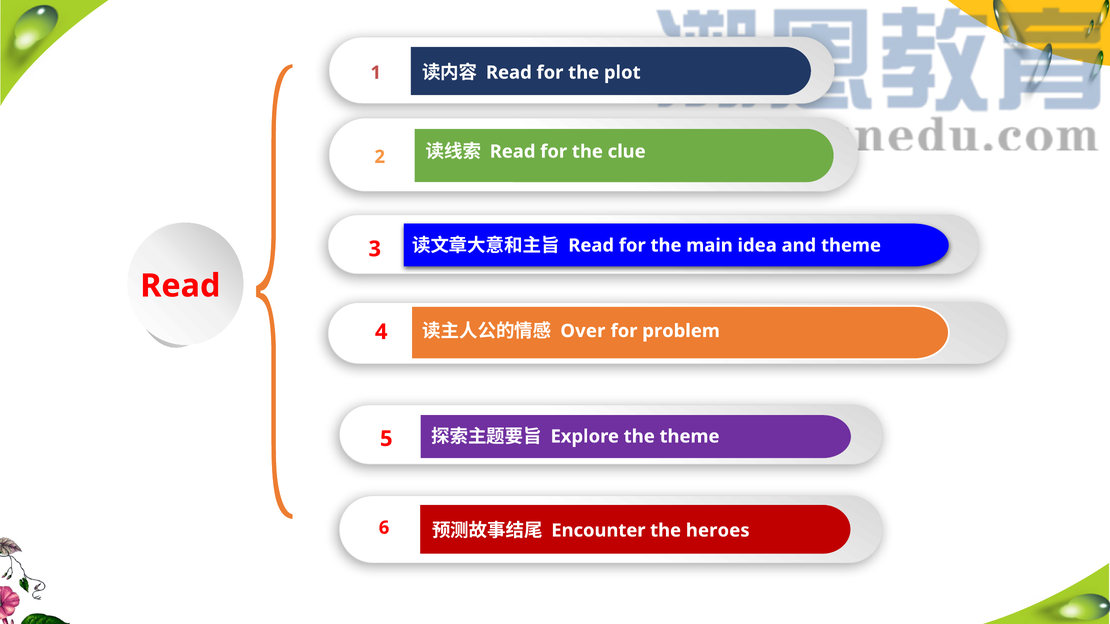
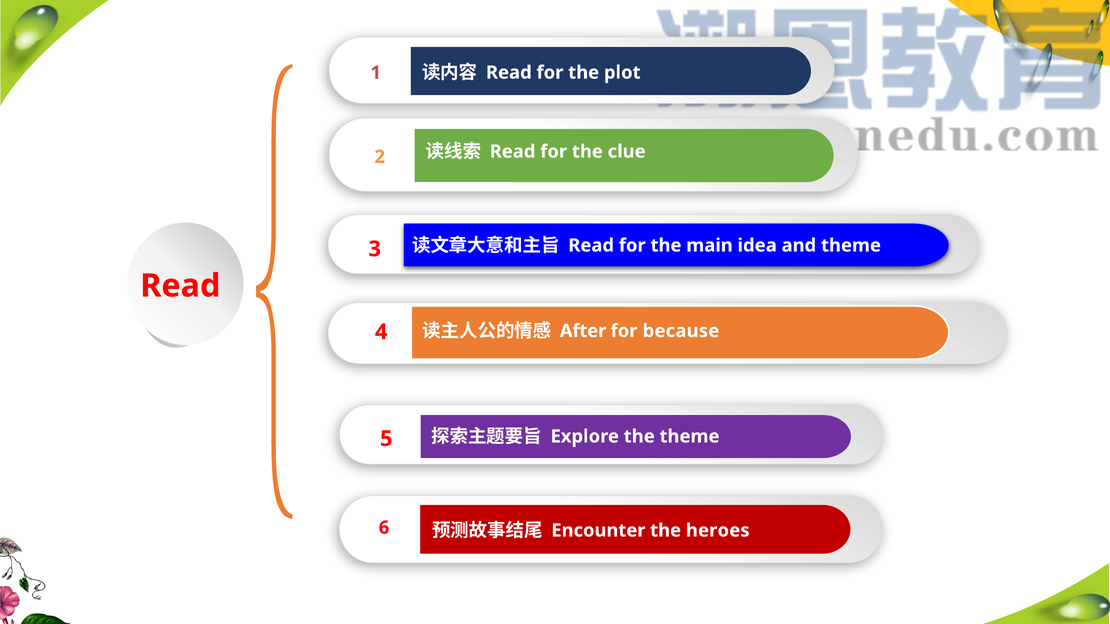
Over: Over -> After
problem: problem -> because
